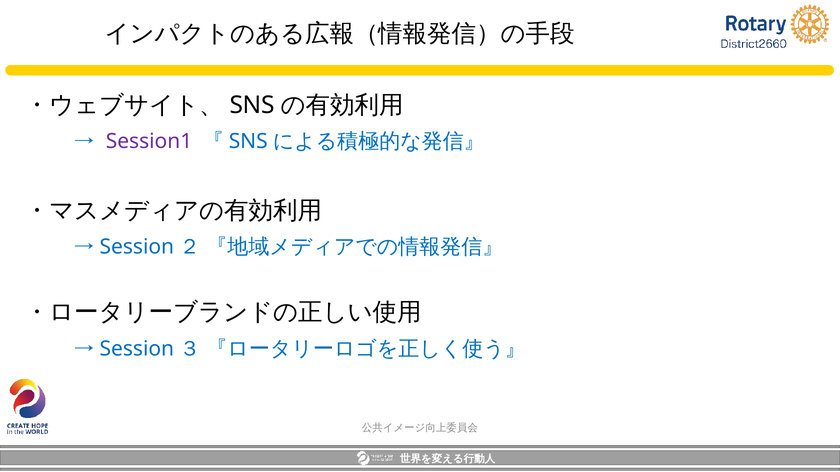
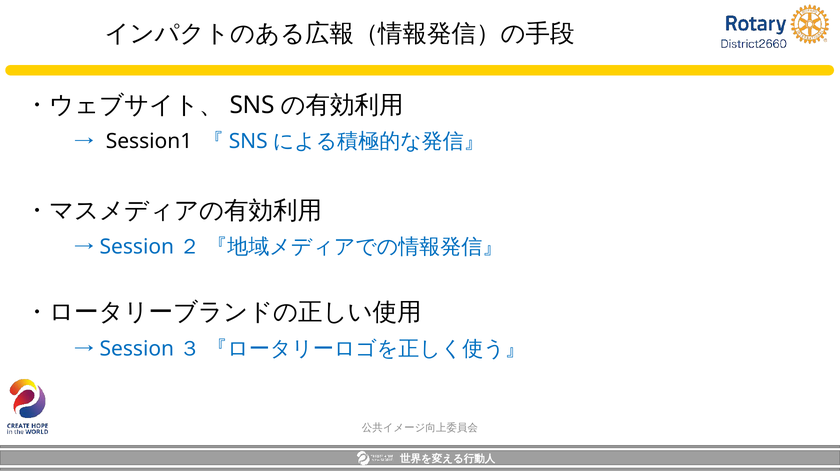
Session1 colour: purple -> black
